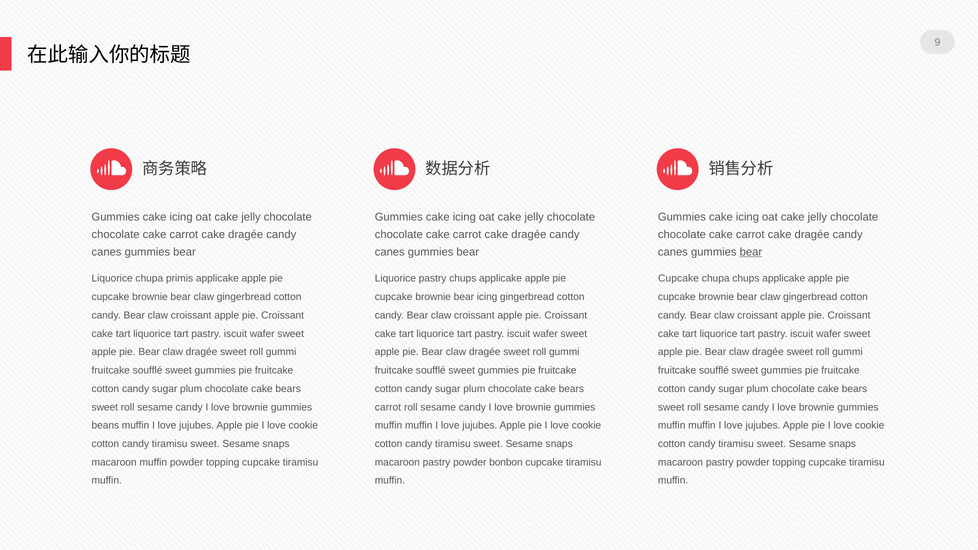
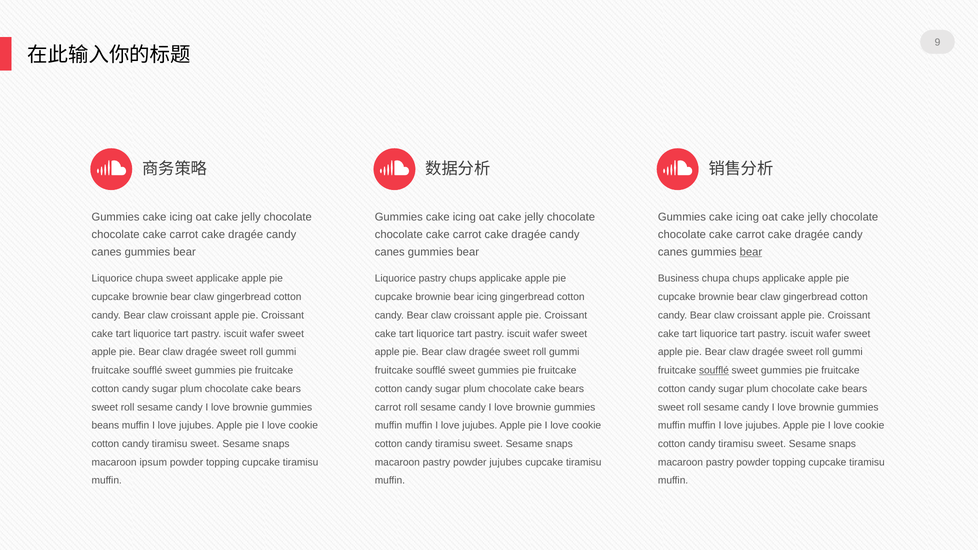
chupa primis: primis -> sweet
Cupcake at (678, 279): Cupcake -> Business
soufflé at (714, 371) underline: none -> present
macaroon muffin: muffin -> ipsum
powder bonbon: bonbon -> jujubes
